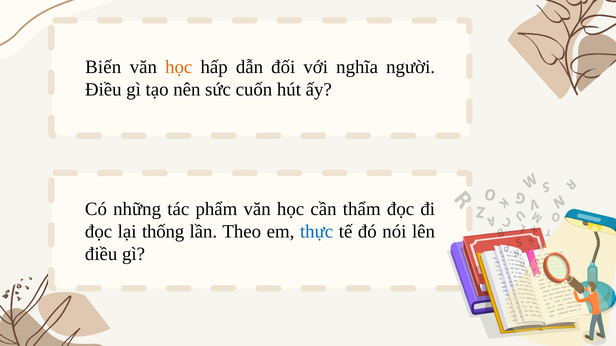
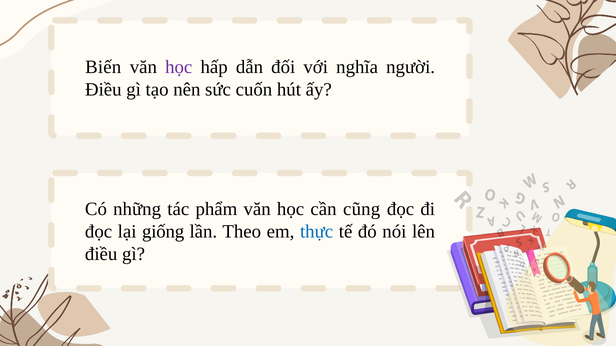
học at (179, 67) colour: orange -> purple
thẩm: thẩm -> cũng
thống: thống -> giống
